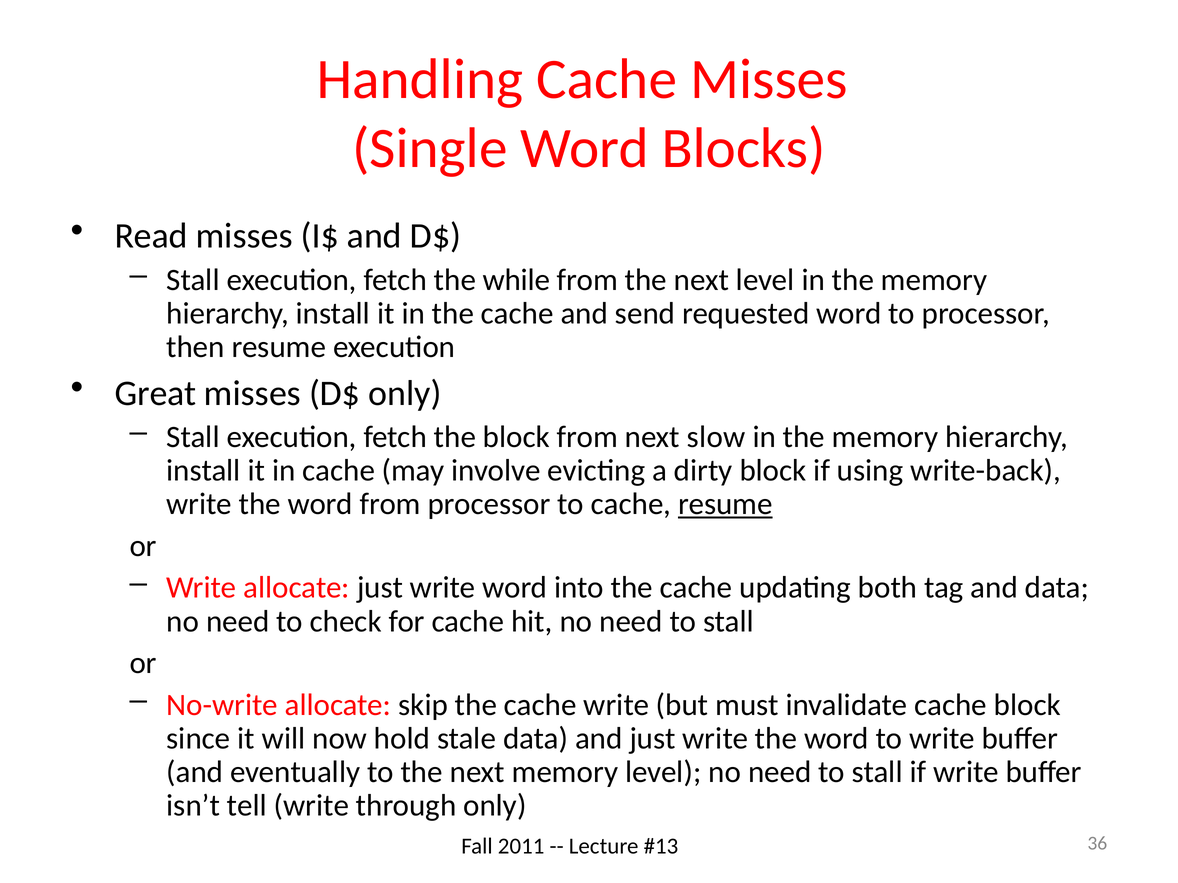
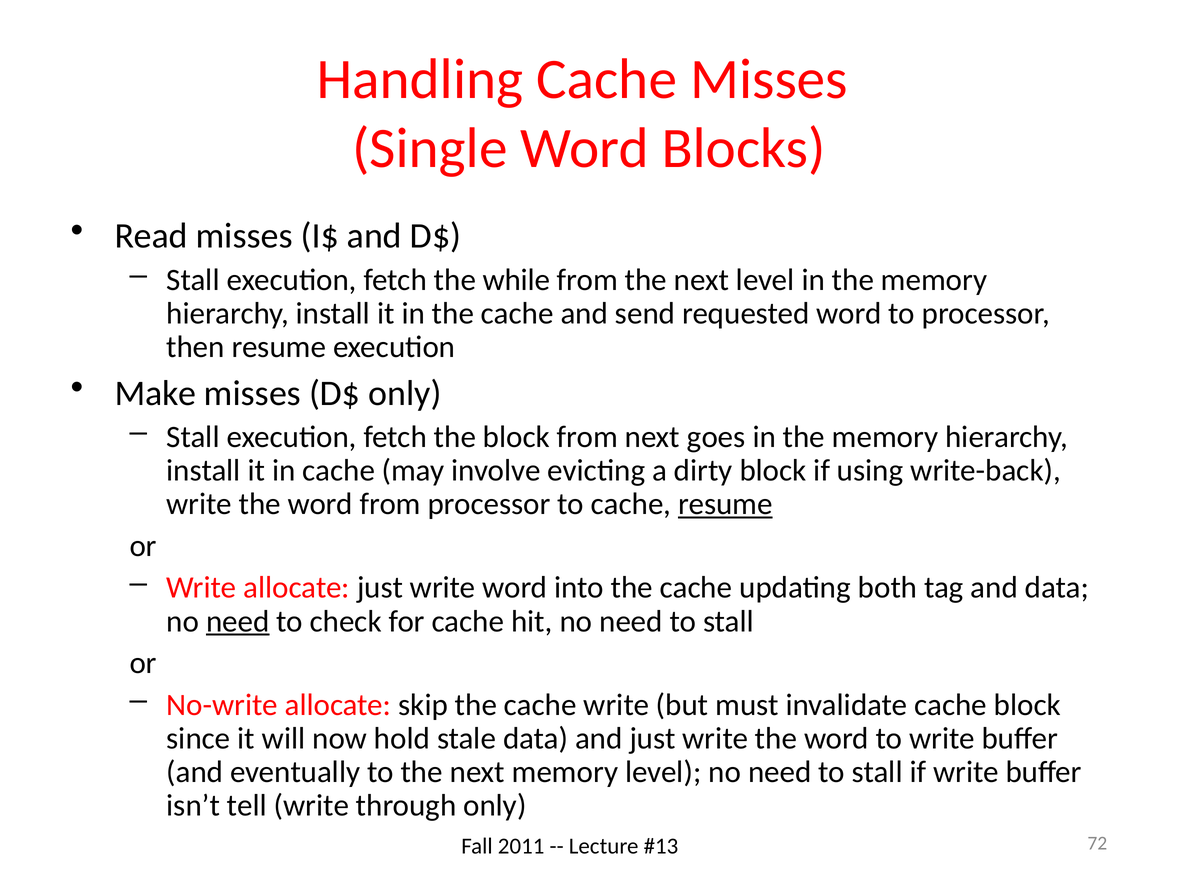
Great: Great -> Make
slow: slow -> goes
need at (238, 622) underline: none -> present
36: 36 -> 72
